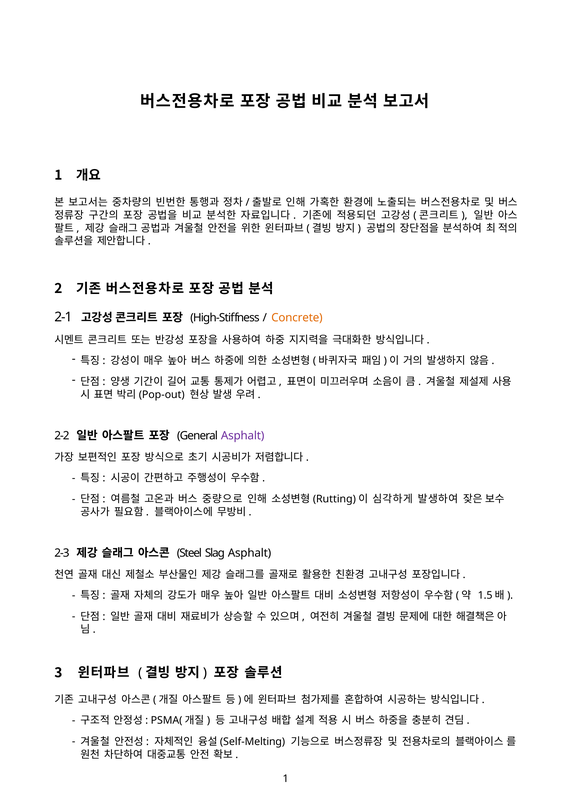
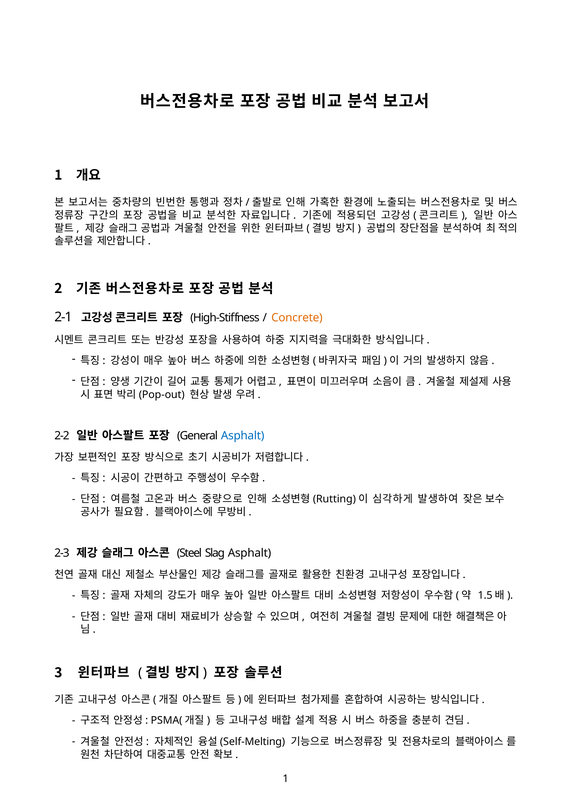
Asphalt at (243, 436) colour: purple -> blue
